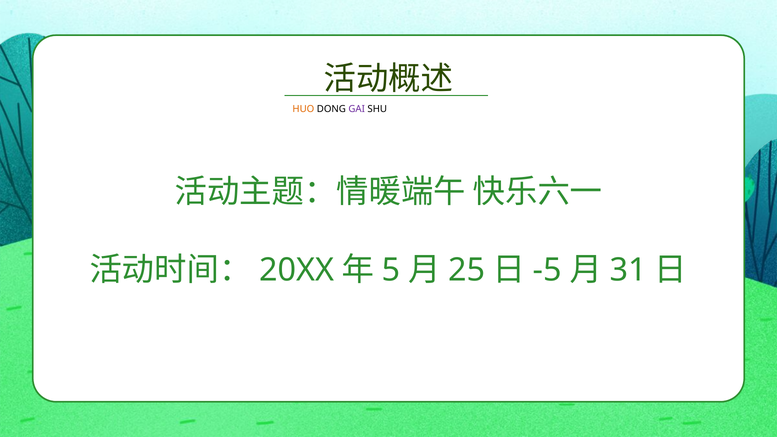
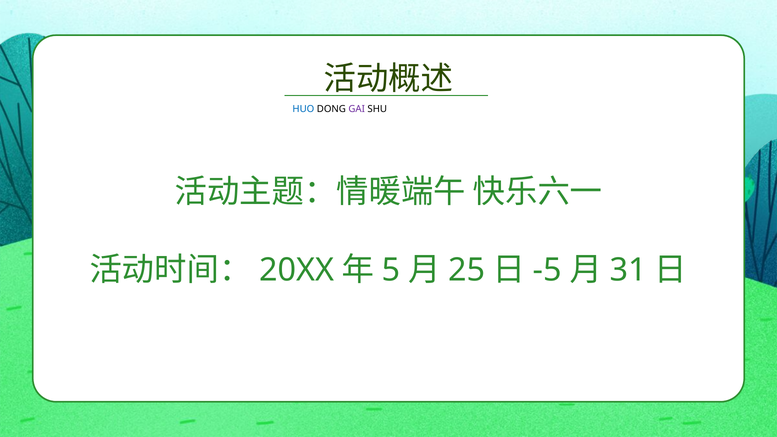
HUO colour: orange -> blue
